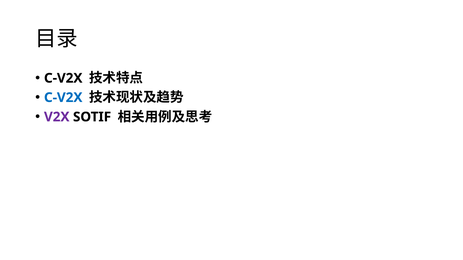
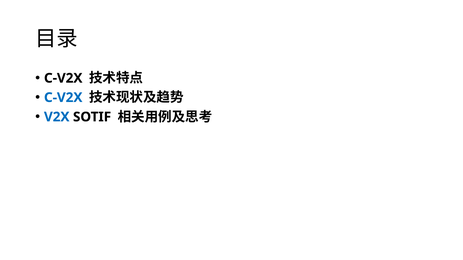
V2X colour: purple -> blue
